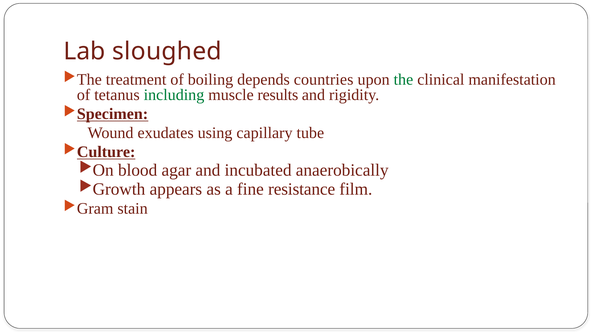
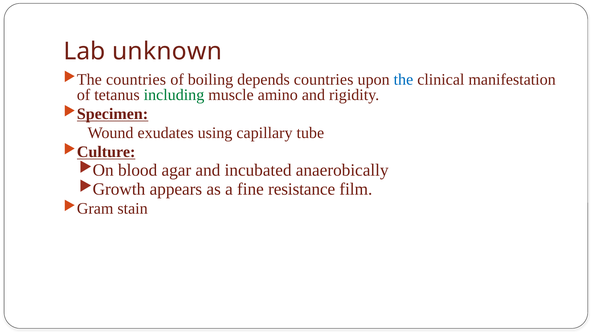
sloughed: sloughed -> unknown
treatment at (136, 80): treatment -> countries
the colour: green -> blue
results: results -> amino
